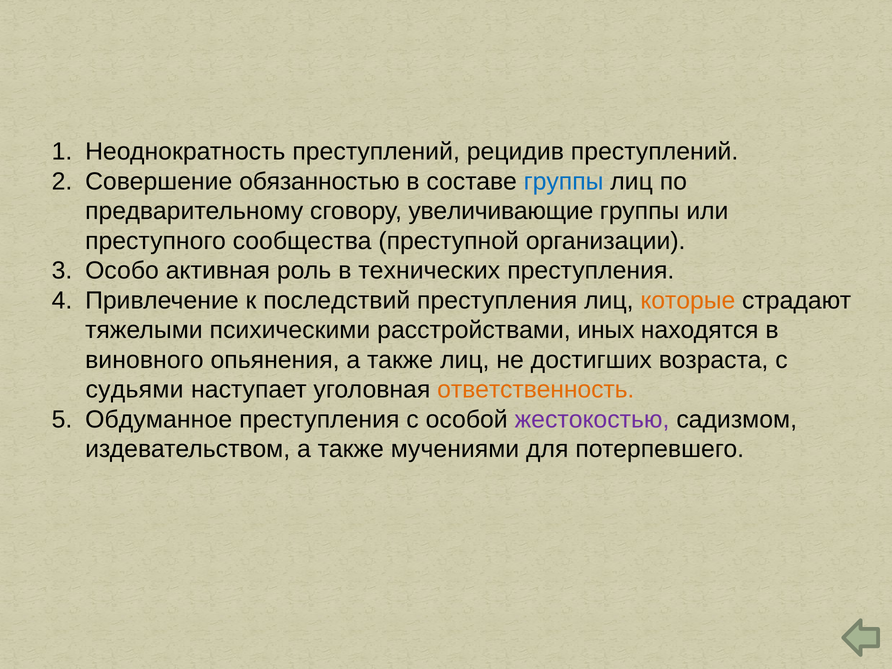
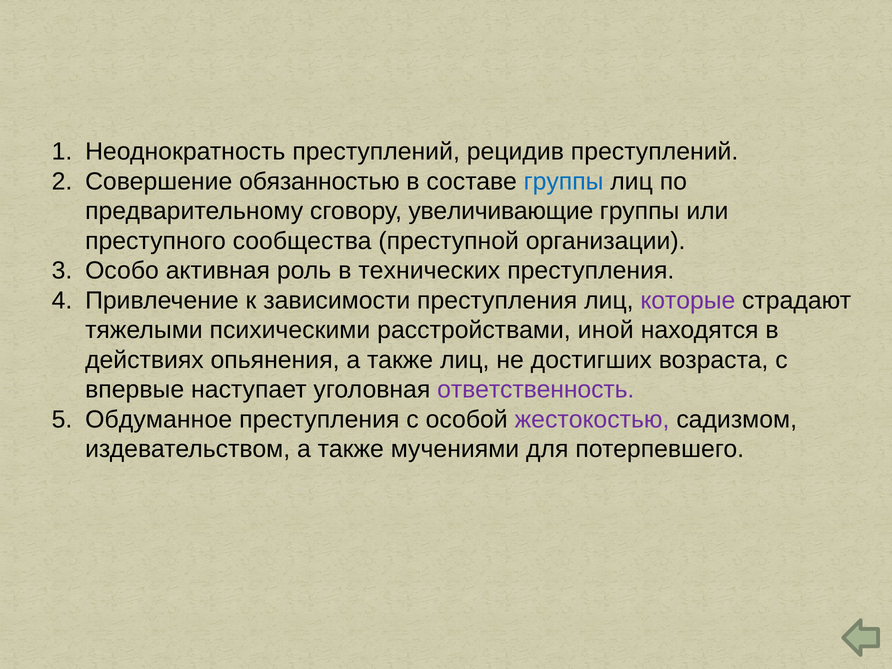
последствий: последствий -> зависимости
которые colour: orange -> purple
иных: иных -> иной
виновного: виновного -> действиях
судьями: судьями -> впервые
ответственность colour: orange -> purple
